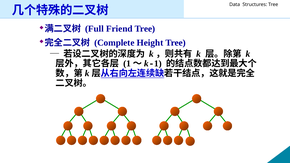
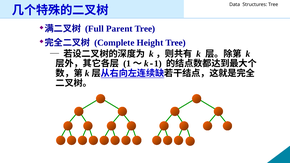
Friend: Friend -> Parent
